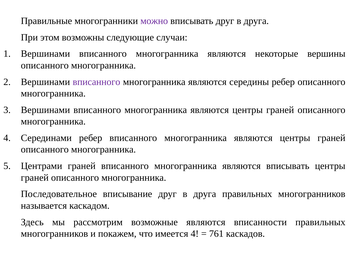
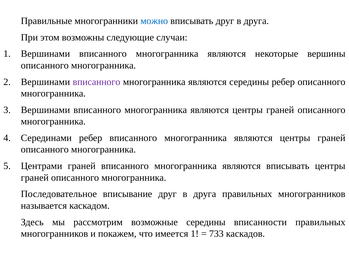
можно colour: purple -> blue
возможные являются: являются -> середины
имеется 4: 4 -> 1
761: 761 -> 733
